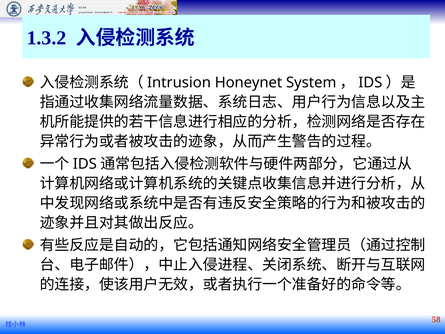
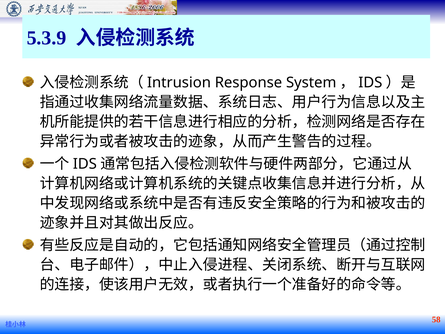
1.3.2: 1.3.2 -> 5.3.9
Honeynet: Honeynet -> Response
